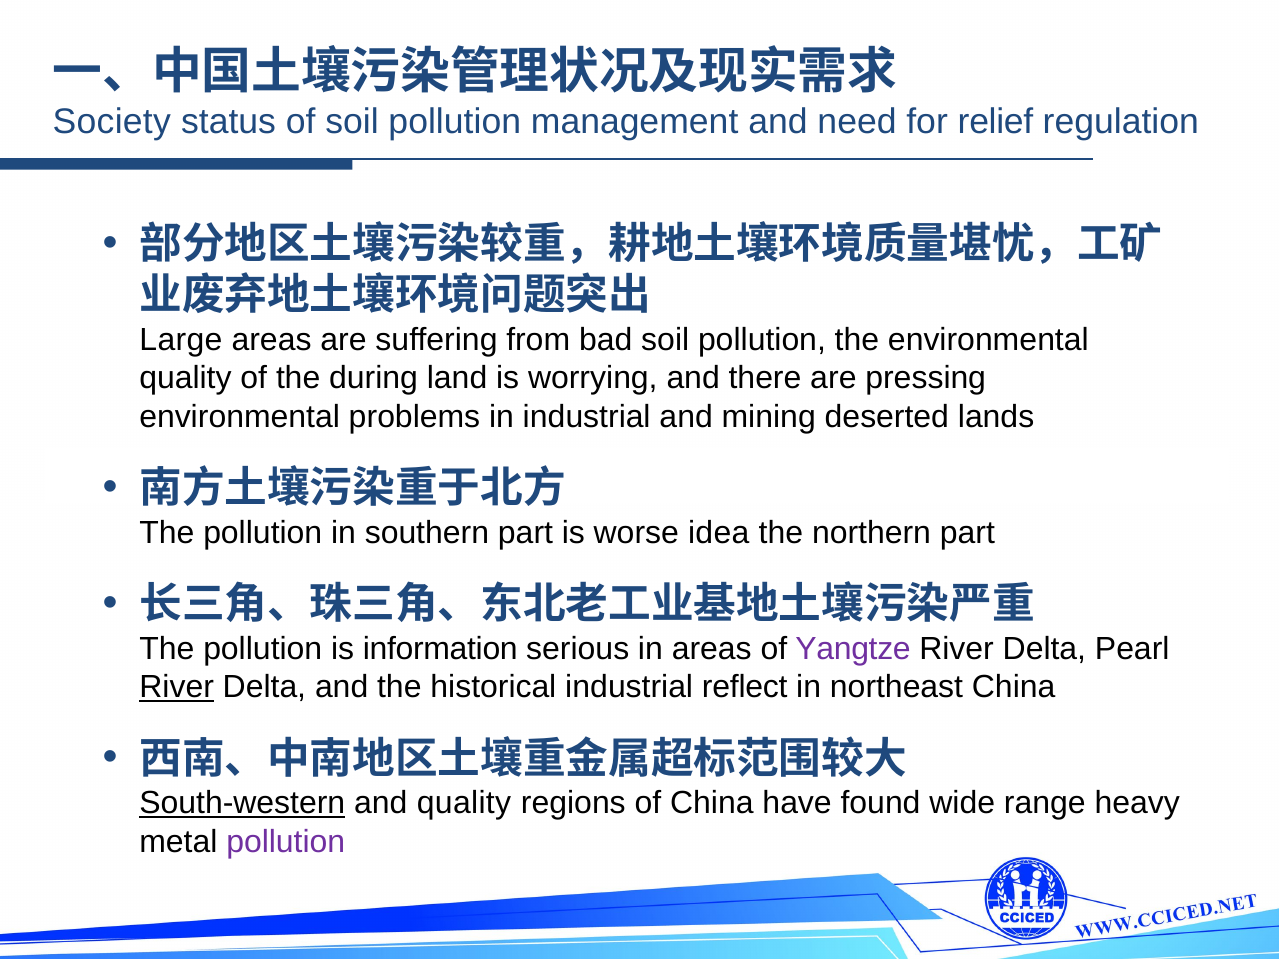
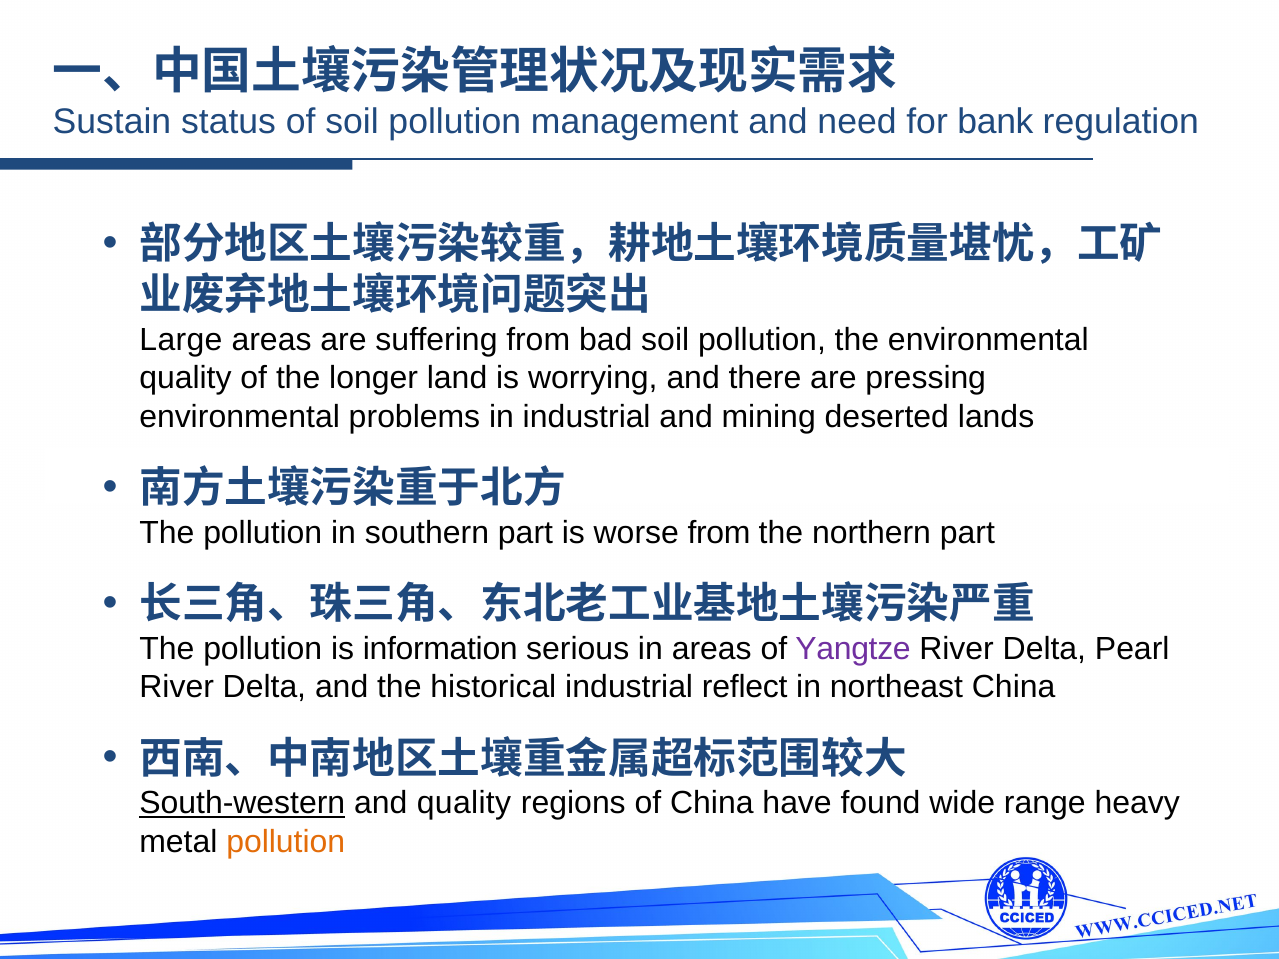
Society: Society -> Sustain
relief: relief -> bank
during: during -> longer
worse idea: idea -> from
River at (177, 687) underline: present -> none
pollution at (286, 842) colour: purple -> orange
